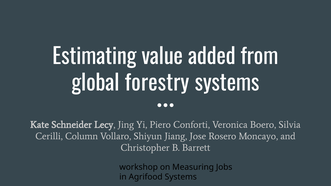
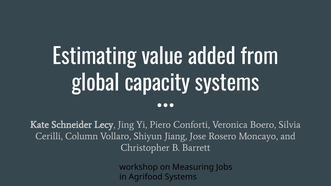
forestry: forestry -> capacity
